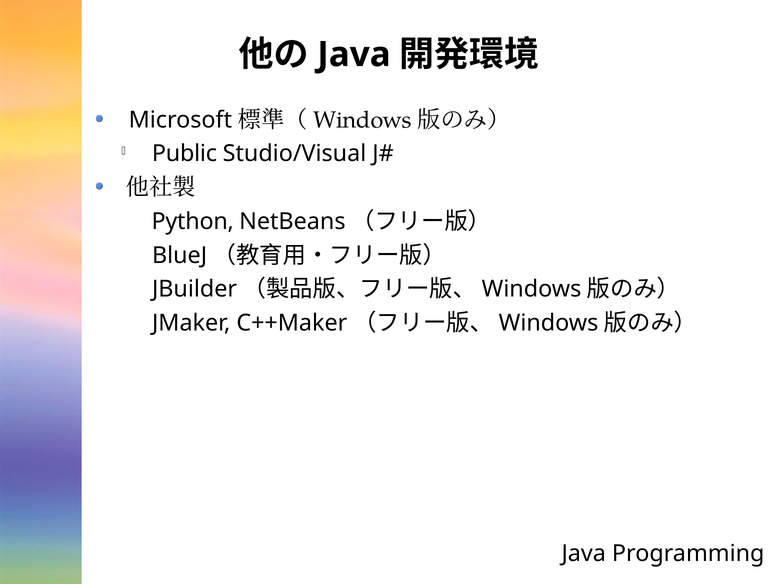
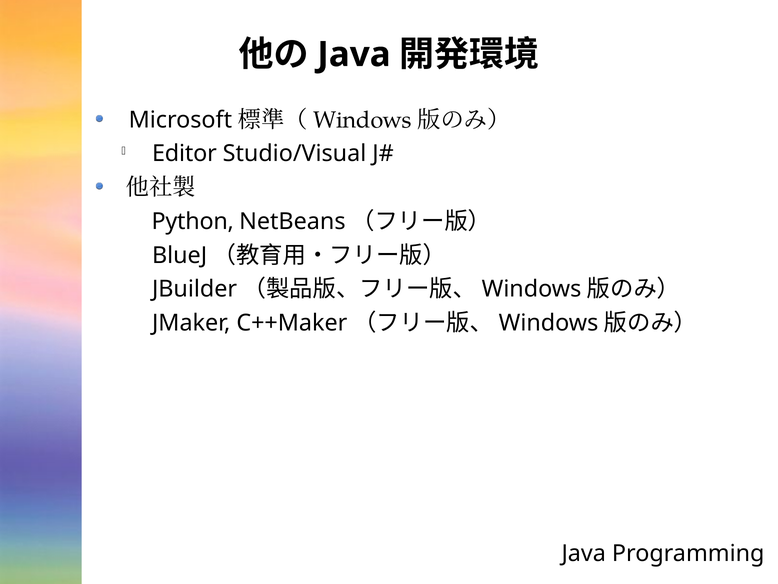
Public: Public -> Editor
